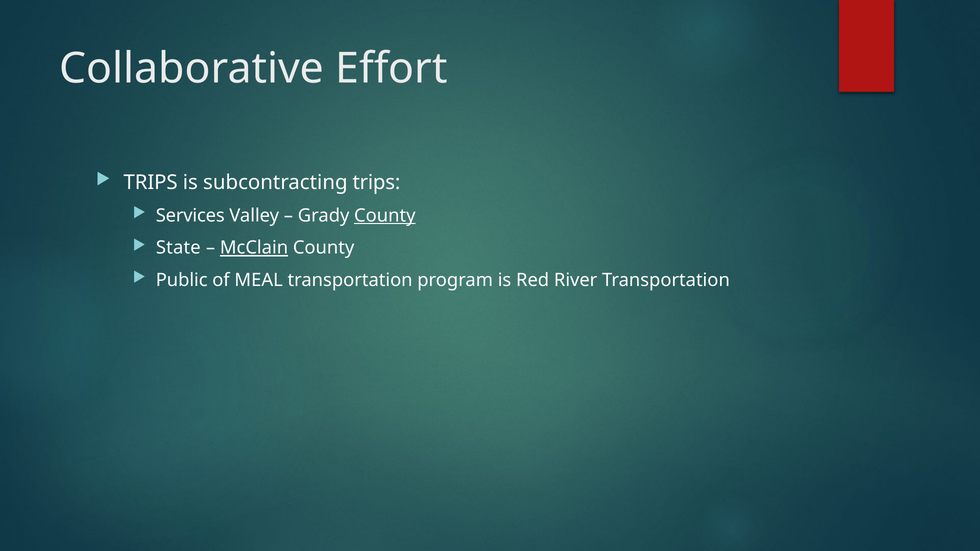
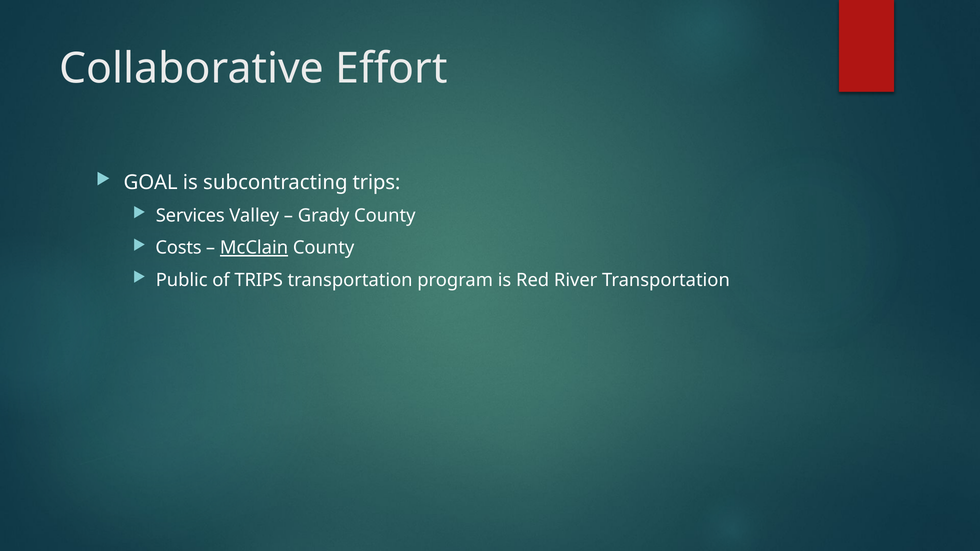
TRIPS at (151, 182): TRIPS -> GOAL
County at (385, 216) underline: present -> none
State: State -> Costs
of MEAL: MEAL -> TRIPS
